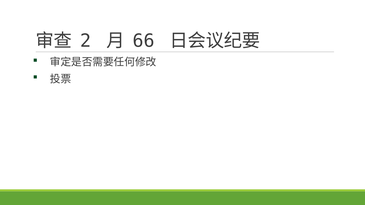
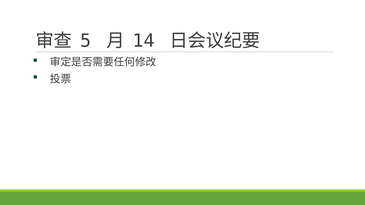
2: 2 -> 5
66: 66 -> 14
